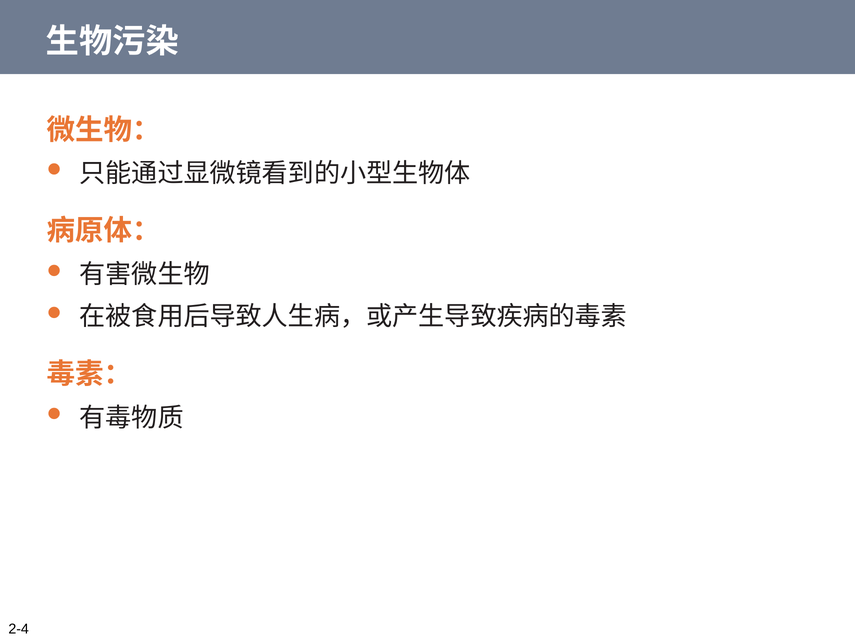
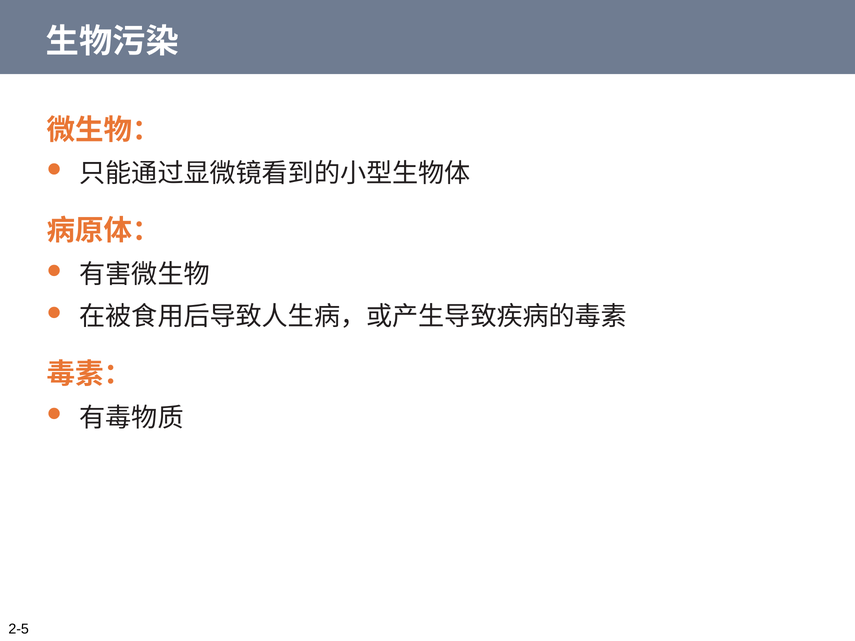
2-4: 2-4 -> 2-5
